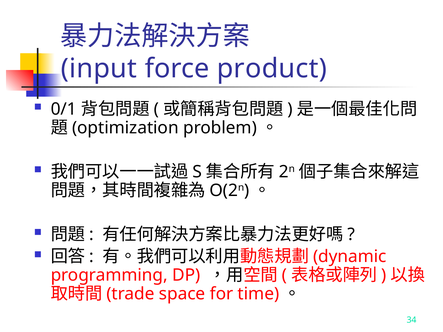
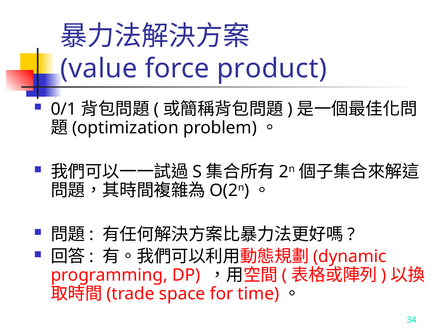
input: input -> value
